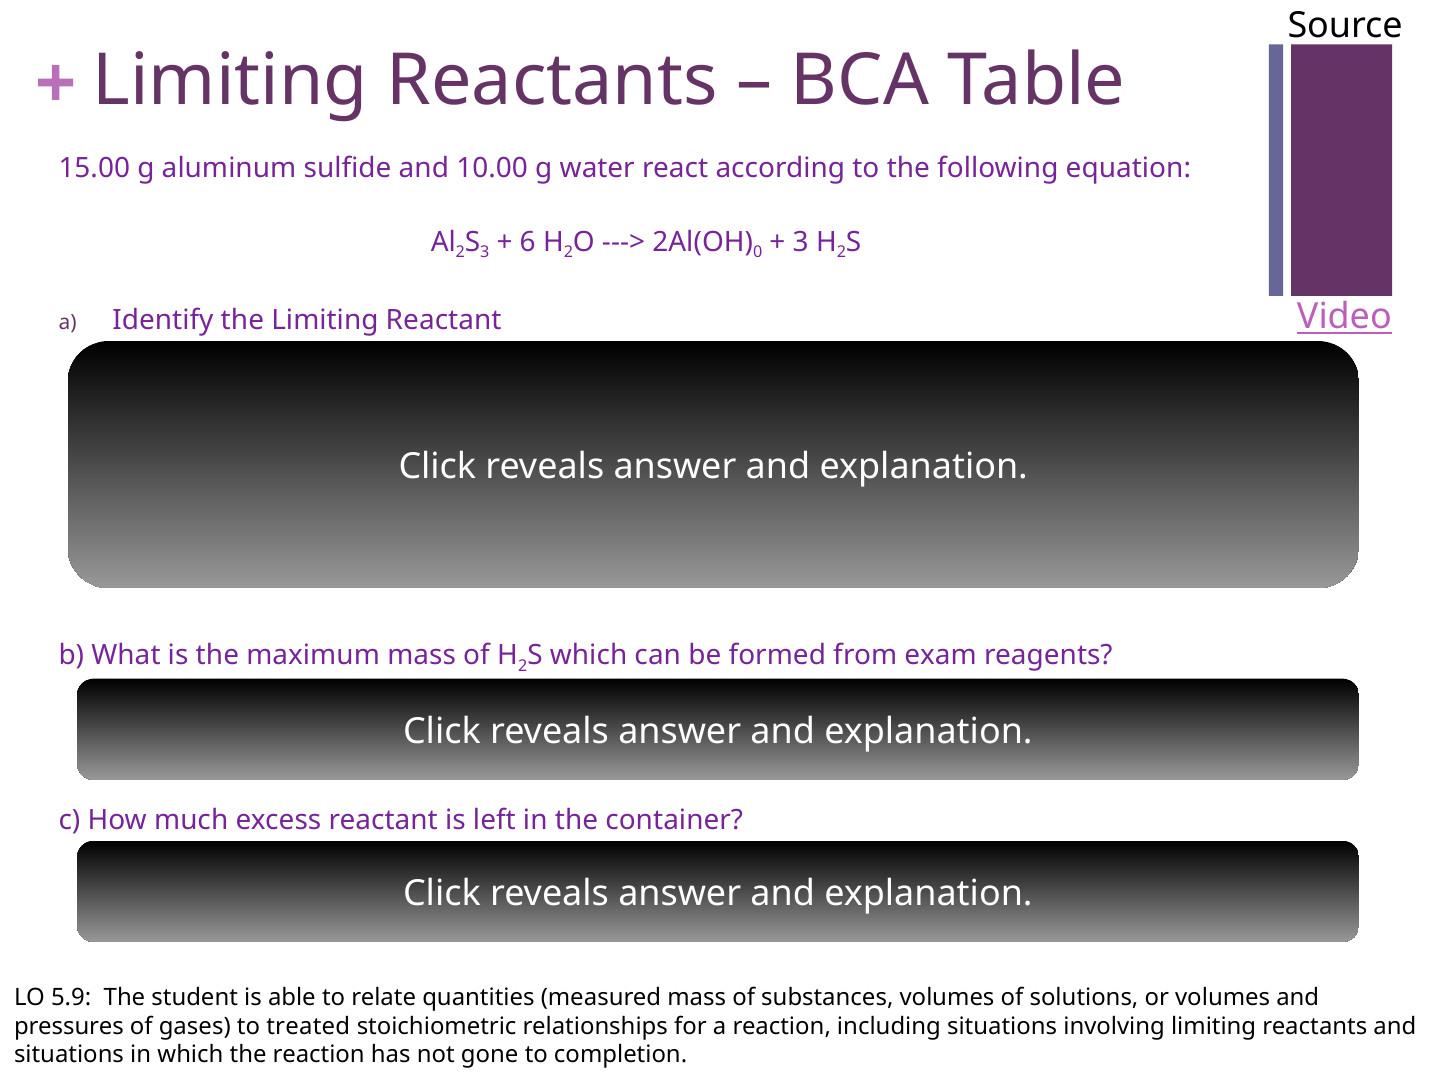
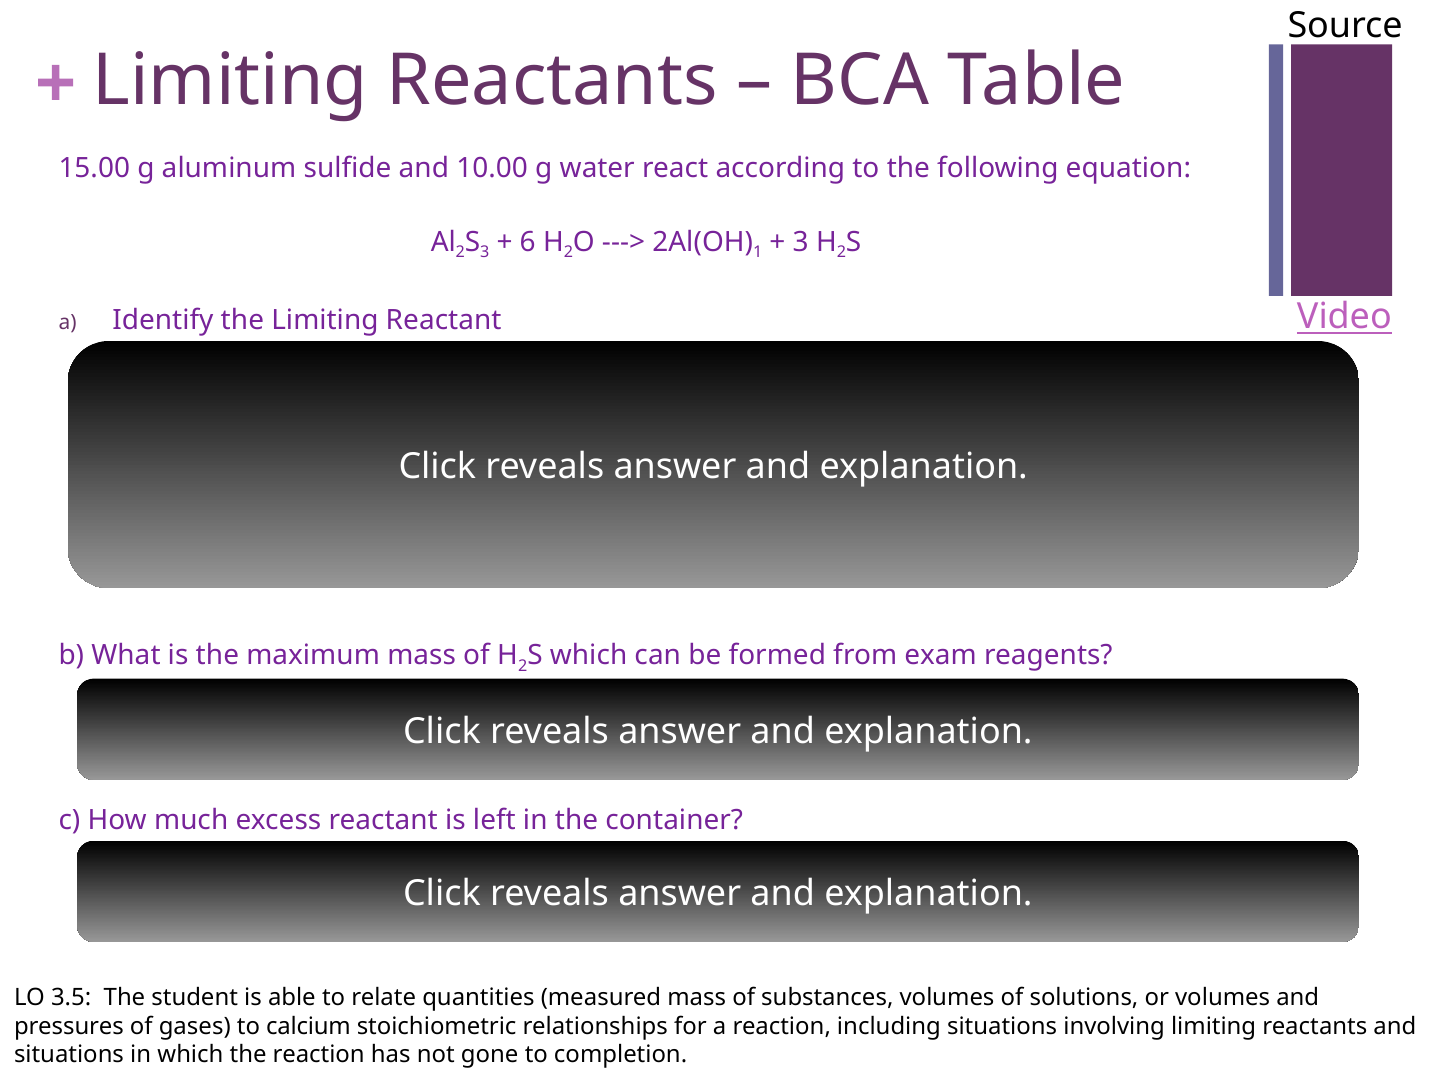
0 at (758, 253): 0 -> 1
5.9: 5.9 -> 3.5
treated: treated -> calcium
